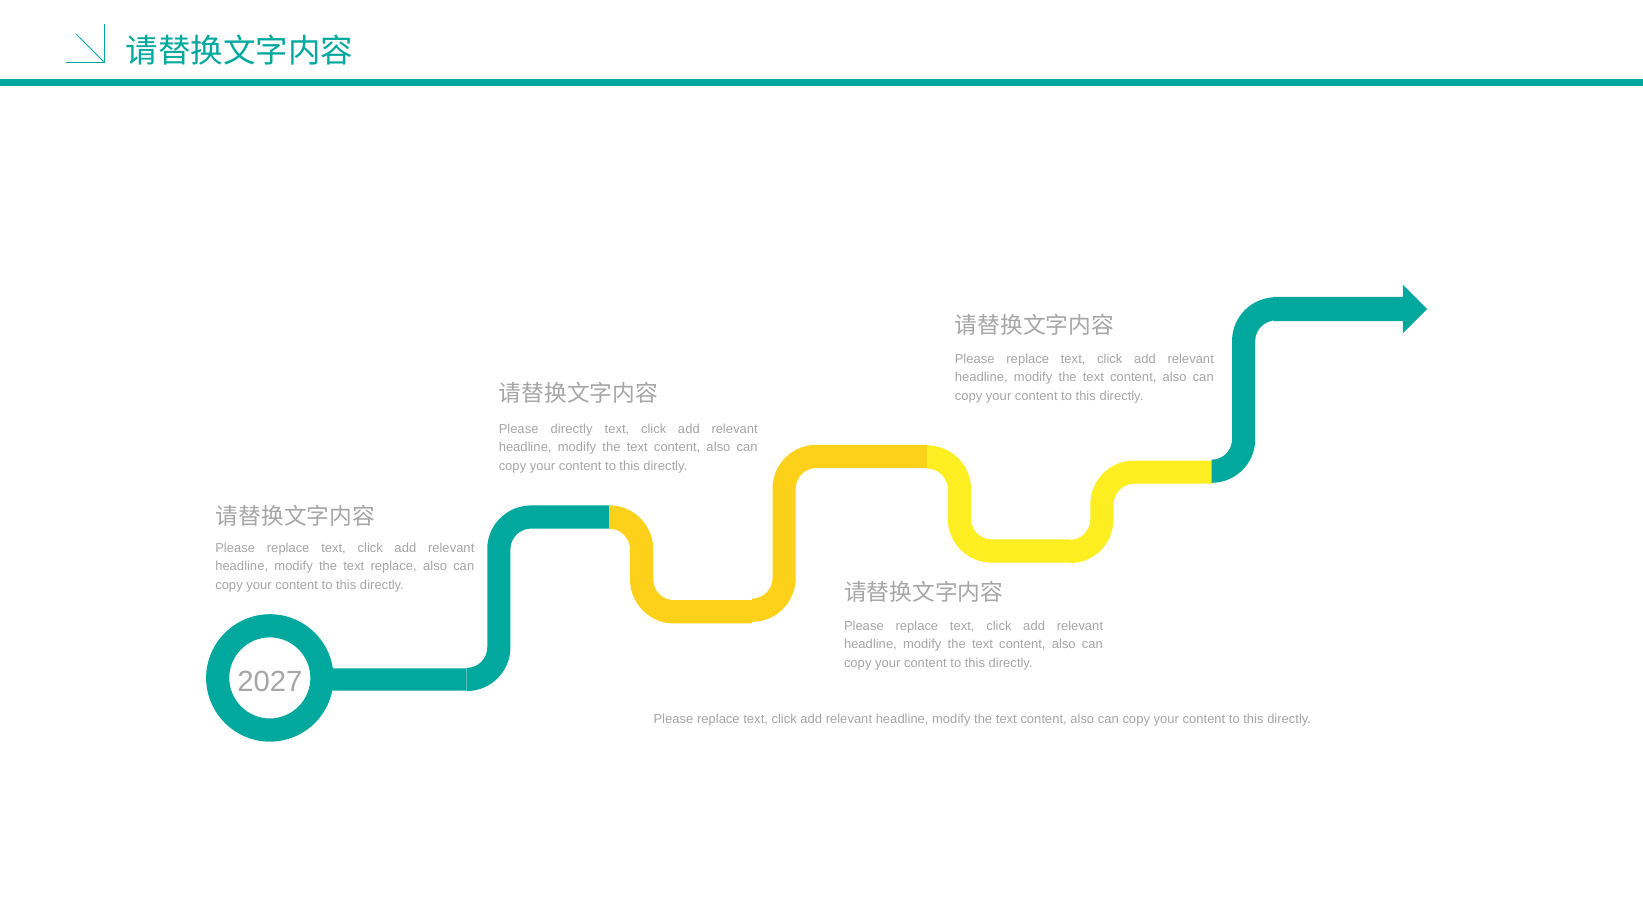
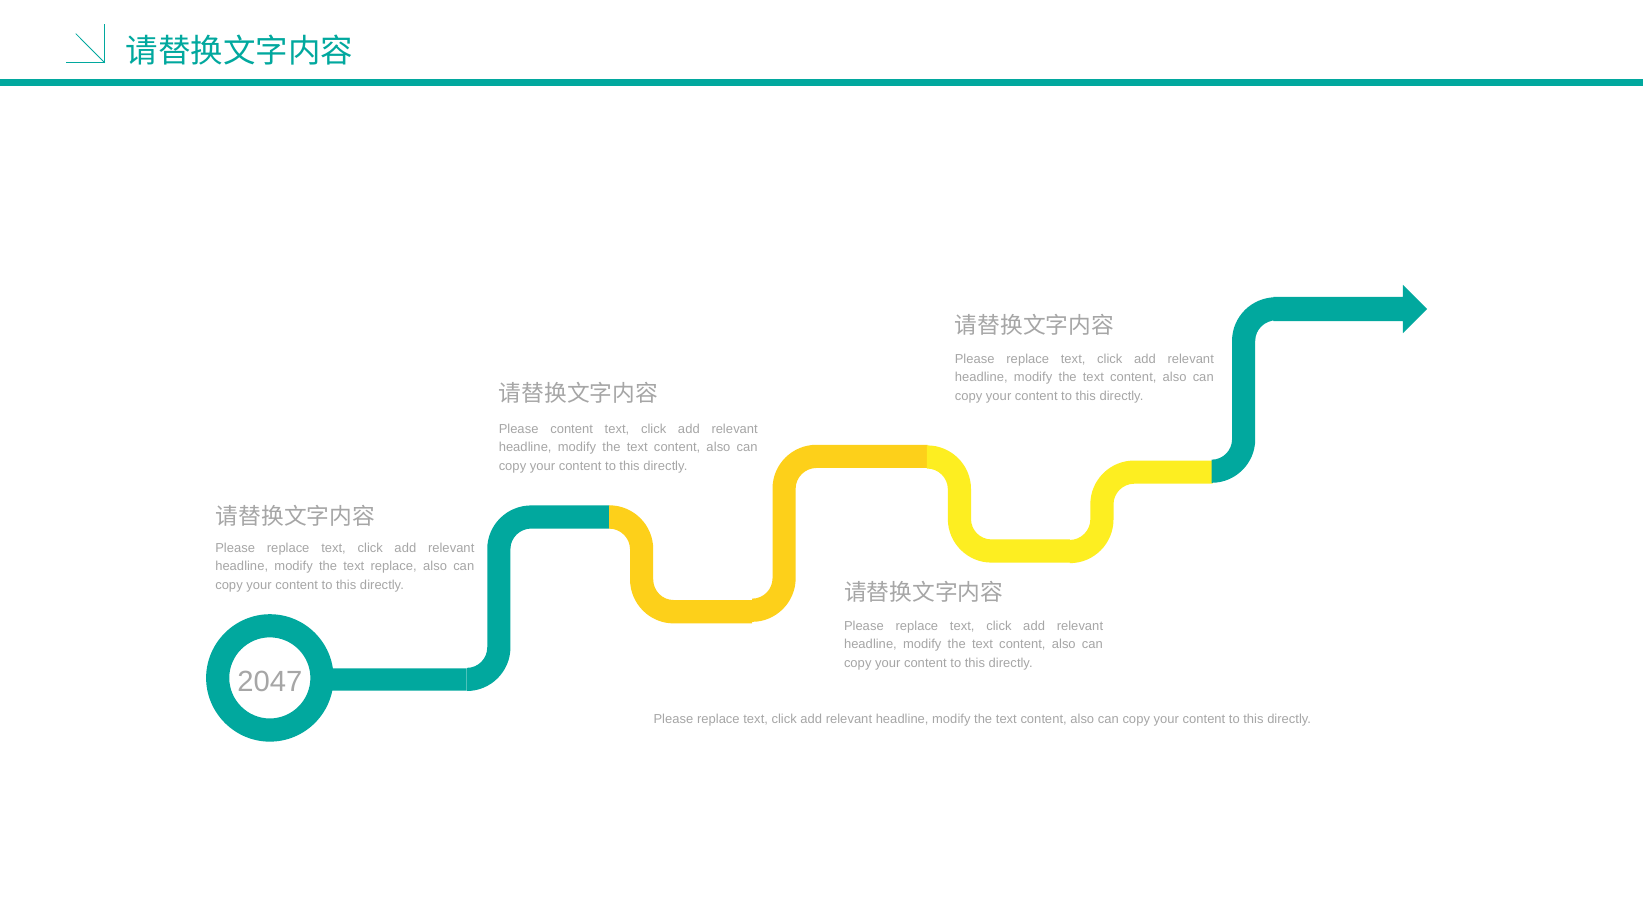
Please directly: directly -> content
2027: 2027 -> 2047
